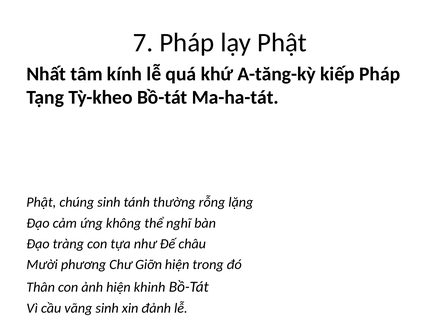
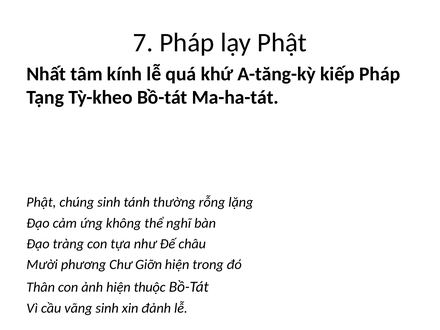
khinh: khinh -> thuộc
